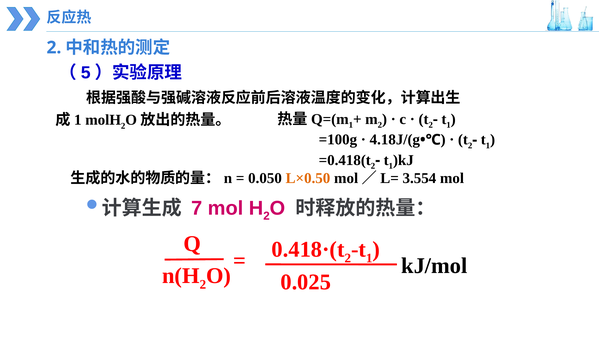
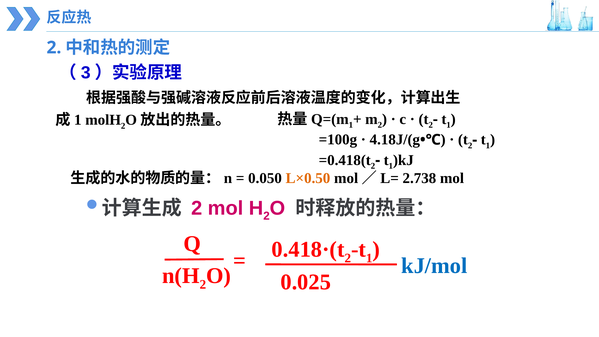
5: 5 -> 3
3.554: 3.554 -> 2.738
7 at (197, 208): 7 -> 2
kJ/mol colour: black -> blue
